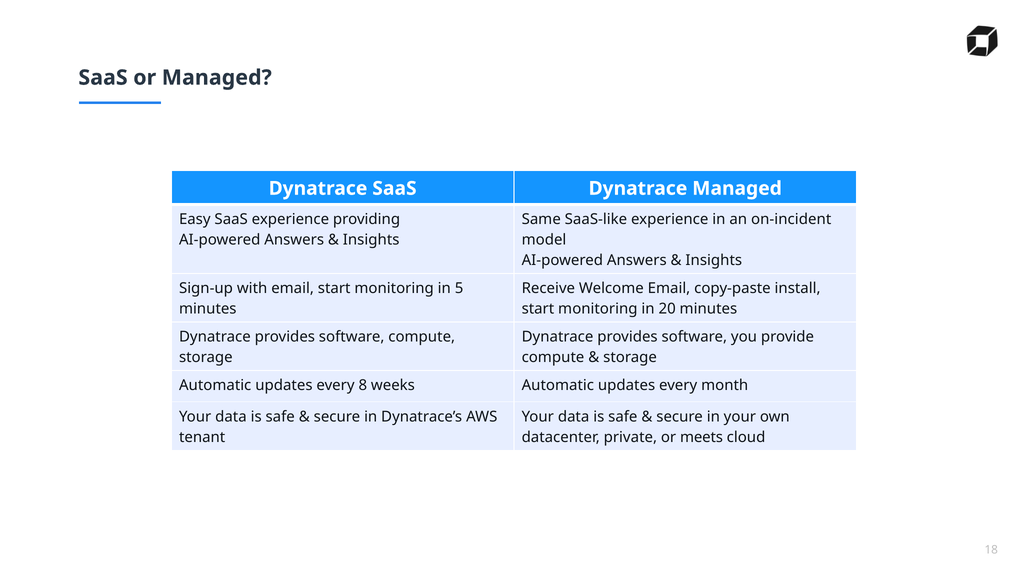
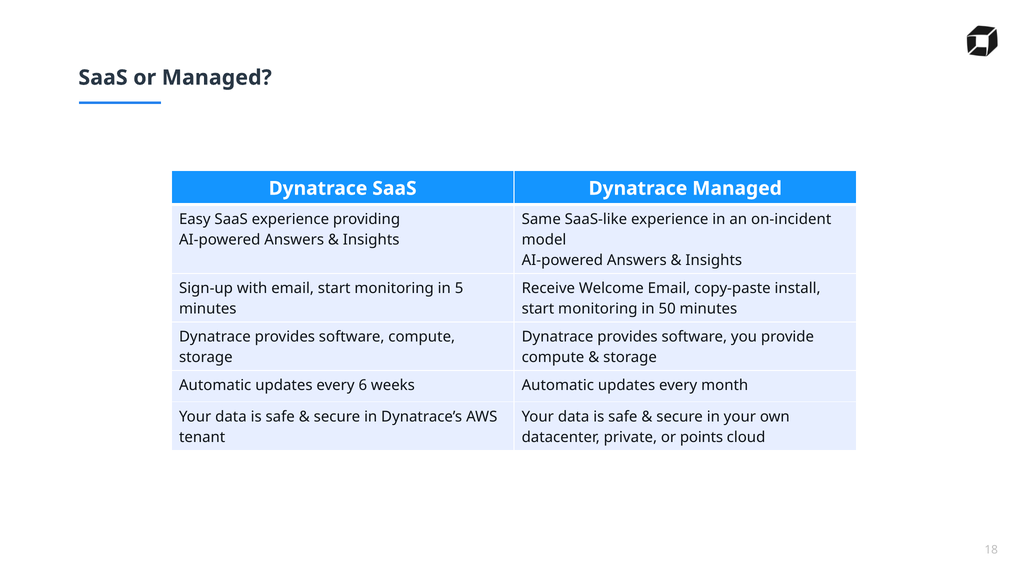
20: 20 -> 50
8: 8 -> 6
meets: meets -> points
